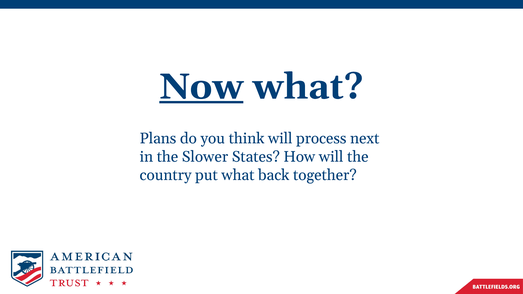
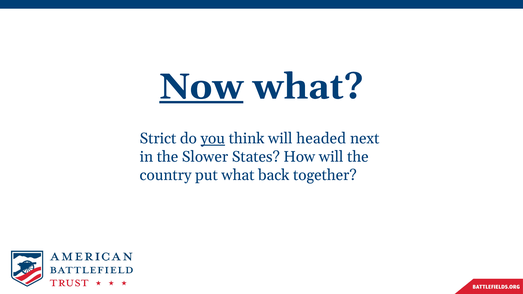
Plans: Plans -> Strict
you underline: none -> present
process: process -> headed
